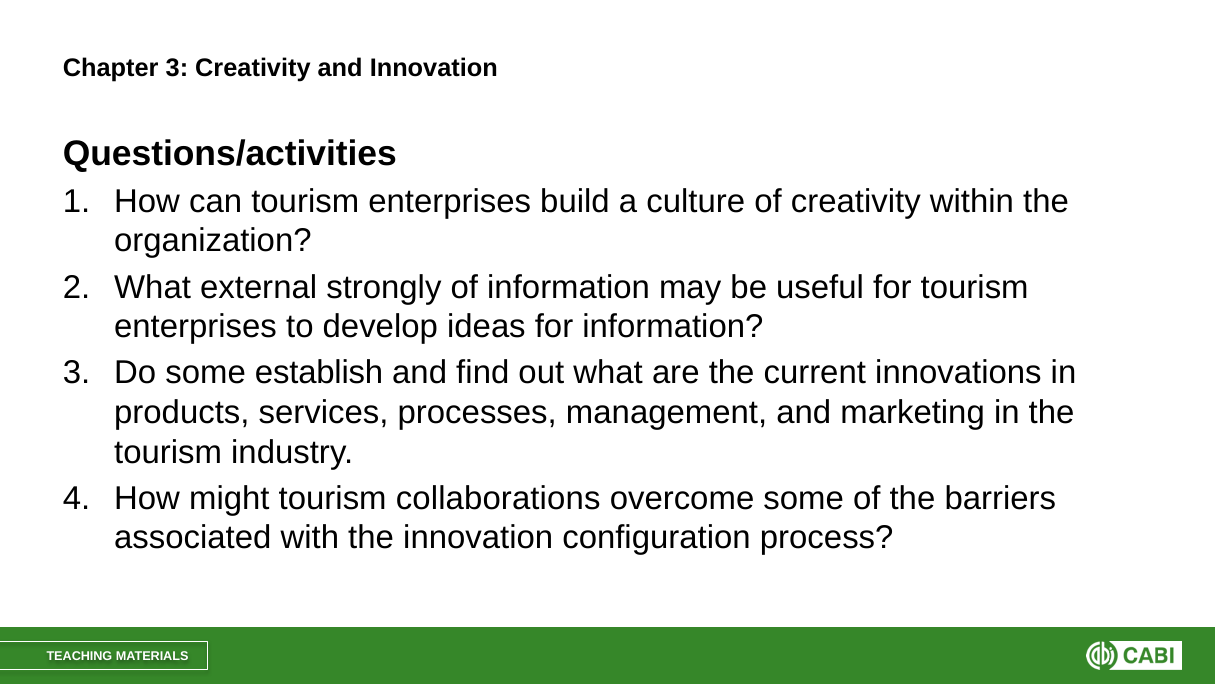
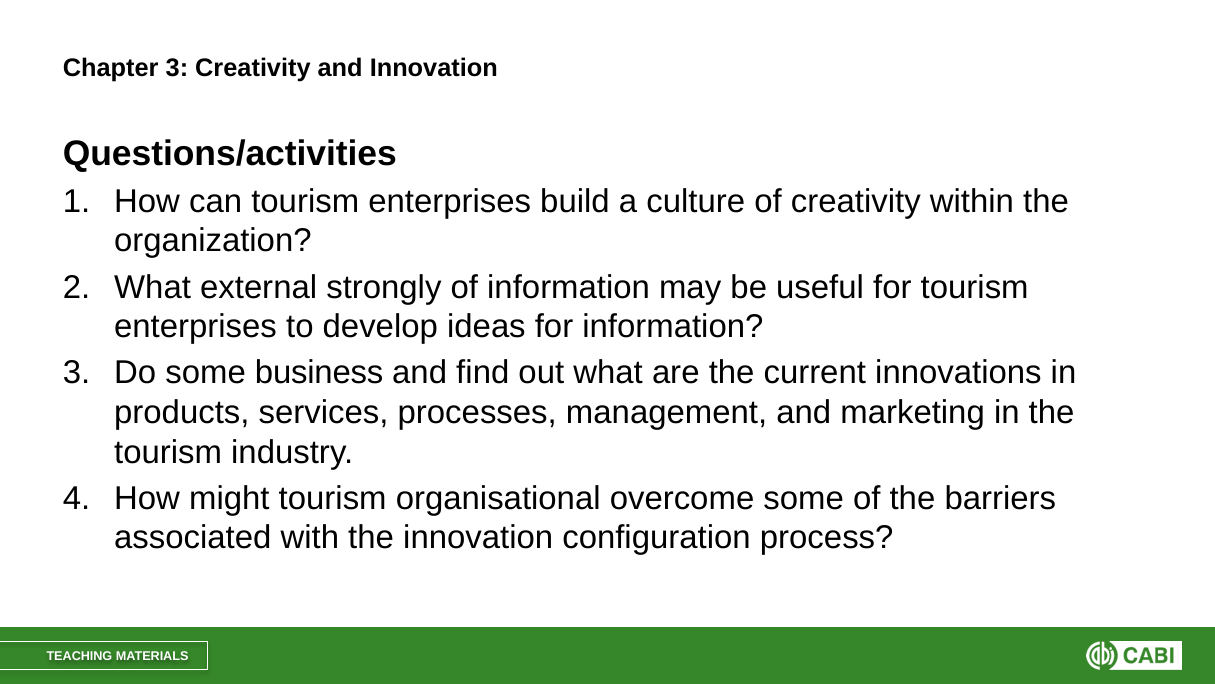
establish: establish -> business
collaborations: collaborations -> organisational
